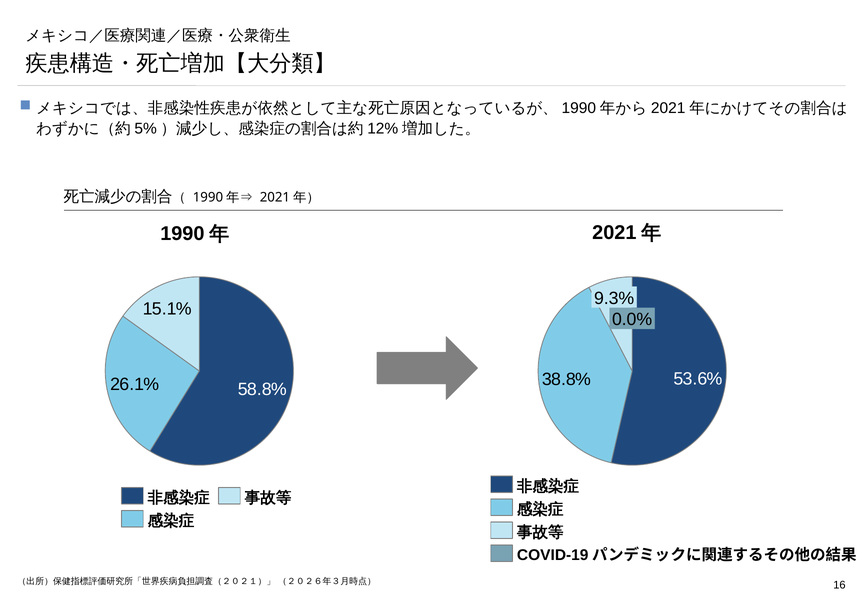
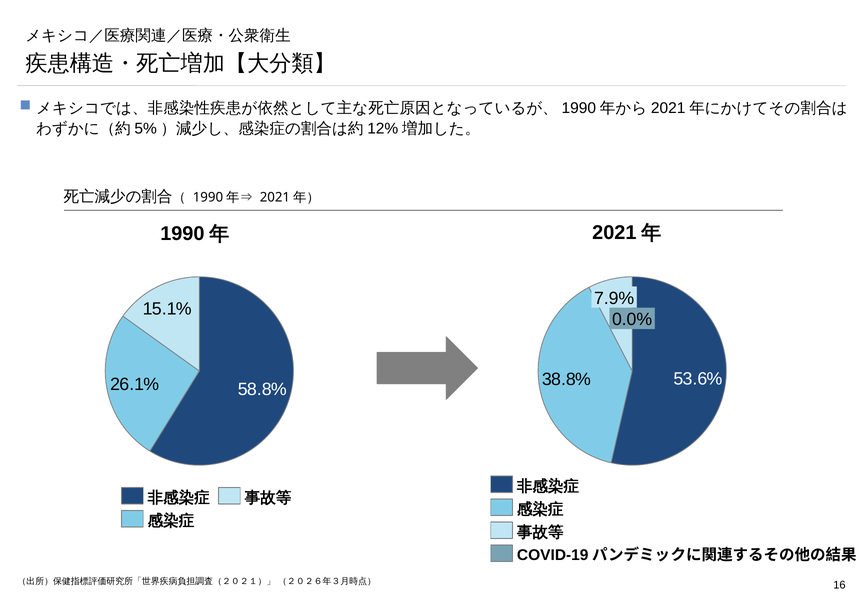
9.3%: 9.3% -> 7.9%
